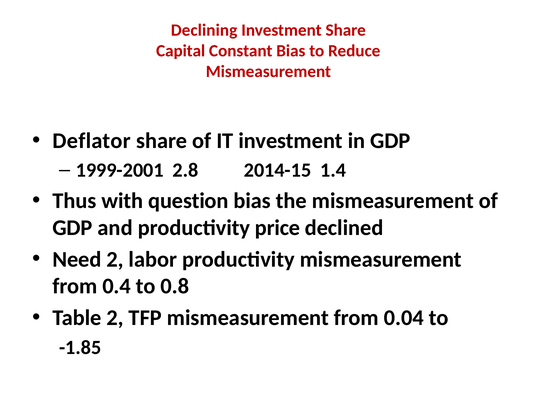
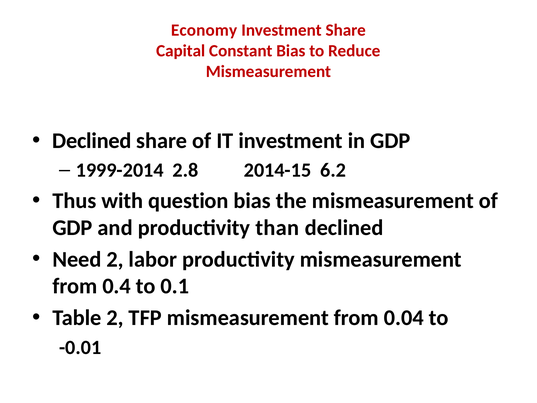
Declining: Declining -> Economy
Deflator at (92, 141): Deflator -> Declined
1999-2001: 1999-2001 -> 1999-2014
1.4: 1.4 -> 6.2
price: price -> than
0.8: 0.8 -> 0.1
-1.85: -1.85 -> -0.01
